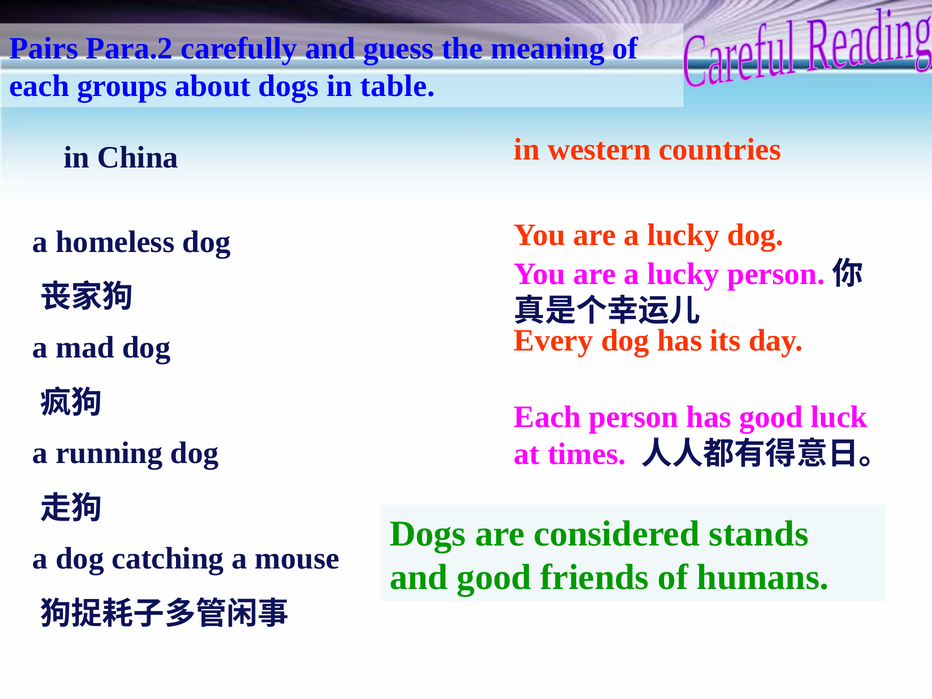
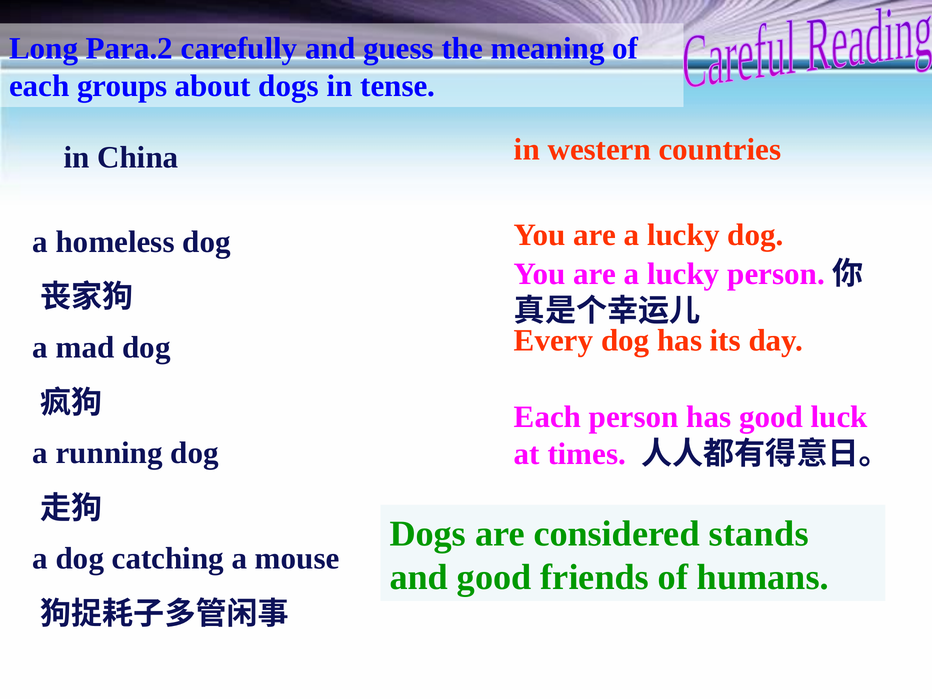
Pairs: Pairs -> Long
table: table -> tense
